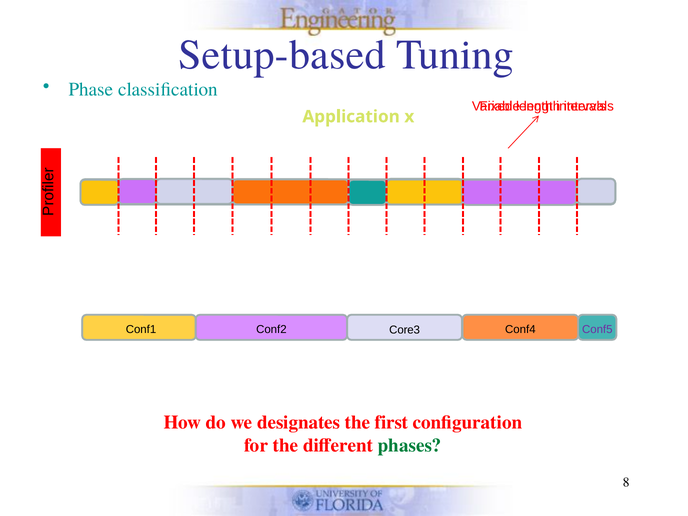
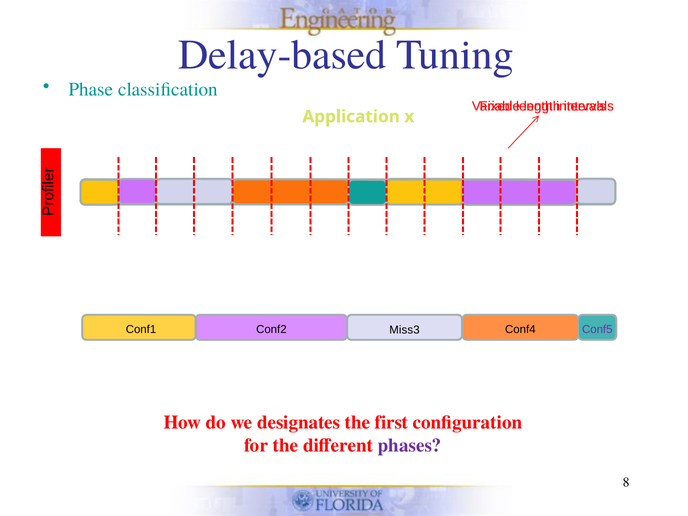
Setup-based: Setup-based -> Delay-based
Core3: Core3 -> Miss3
phases colour: green -> purple
